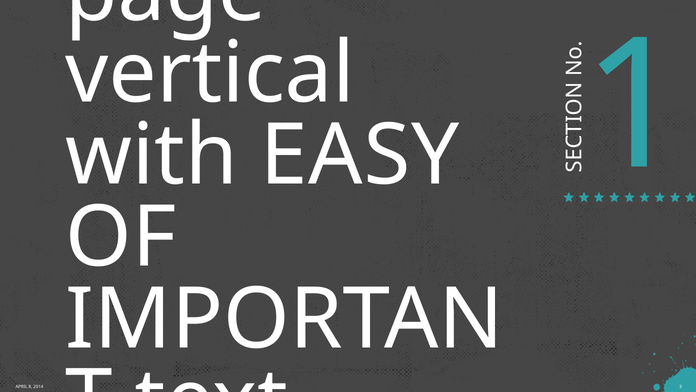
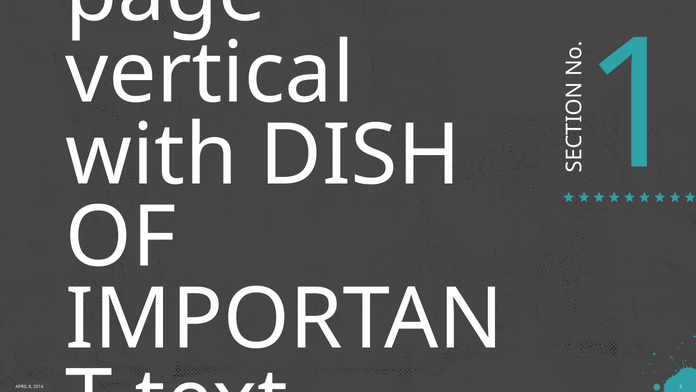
EASY: EASY -> DISH
